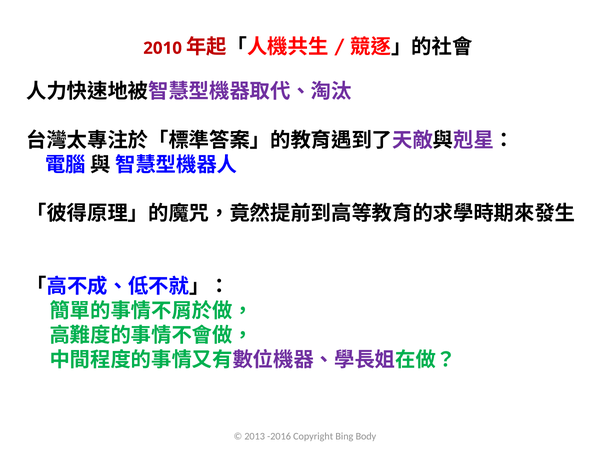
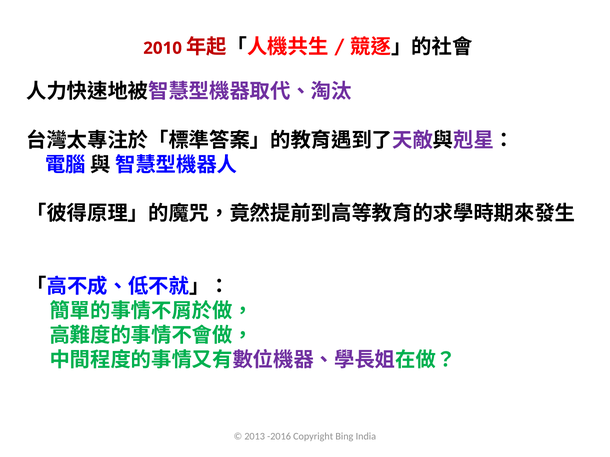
Body: Body -> India
